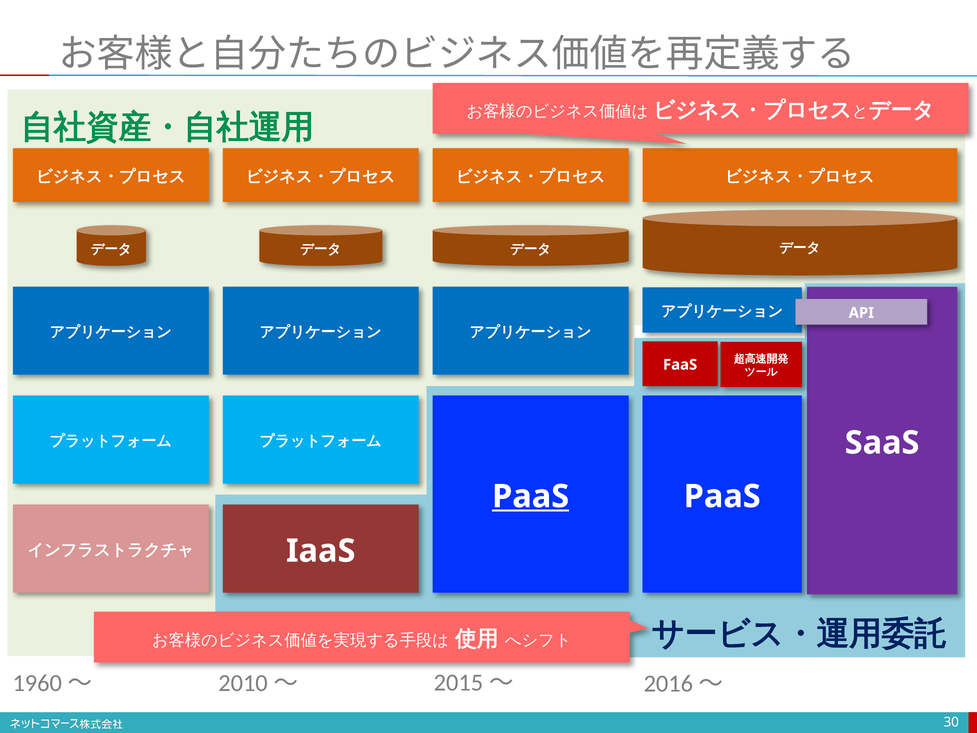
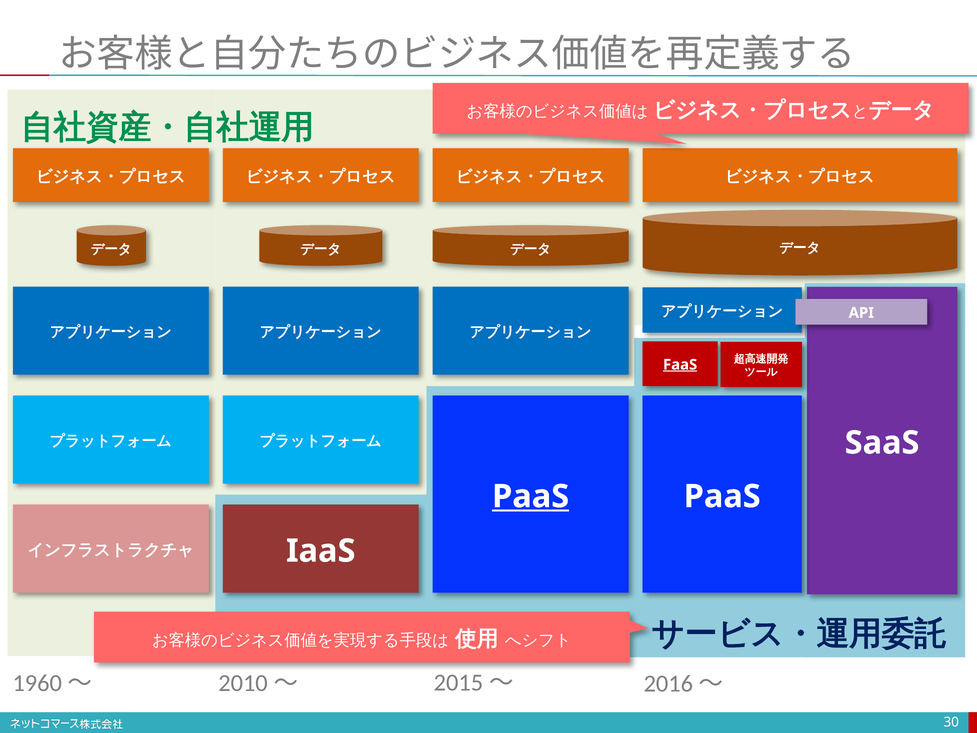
FaaS underline: none -> present
